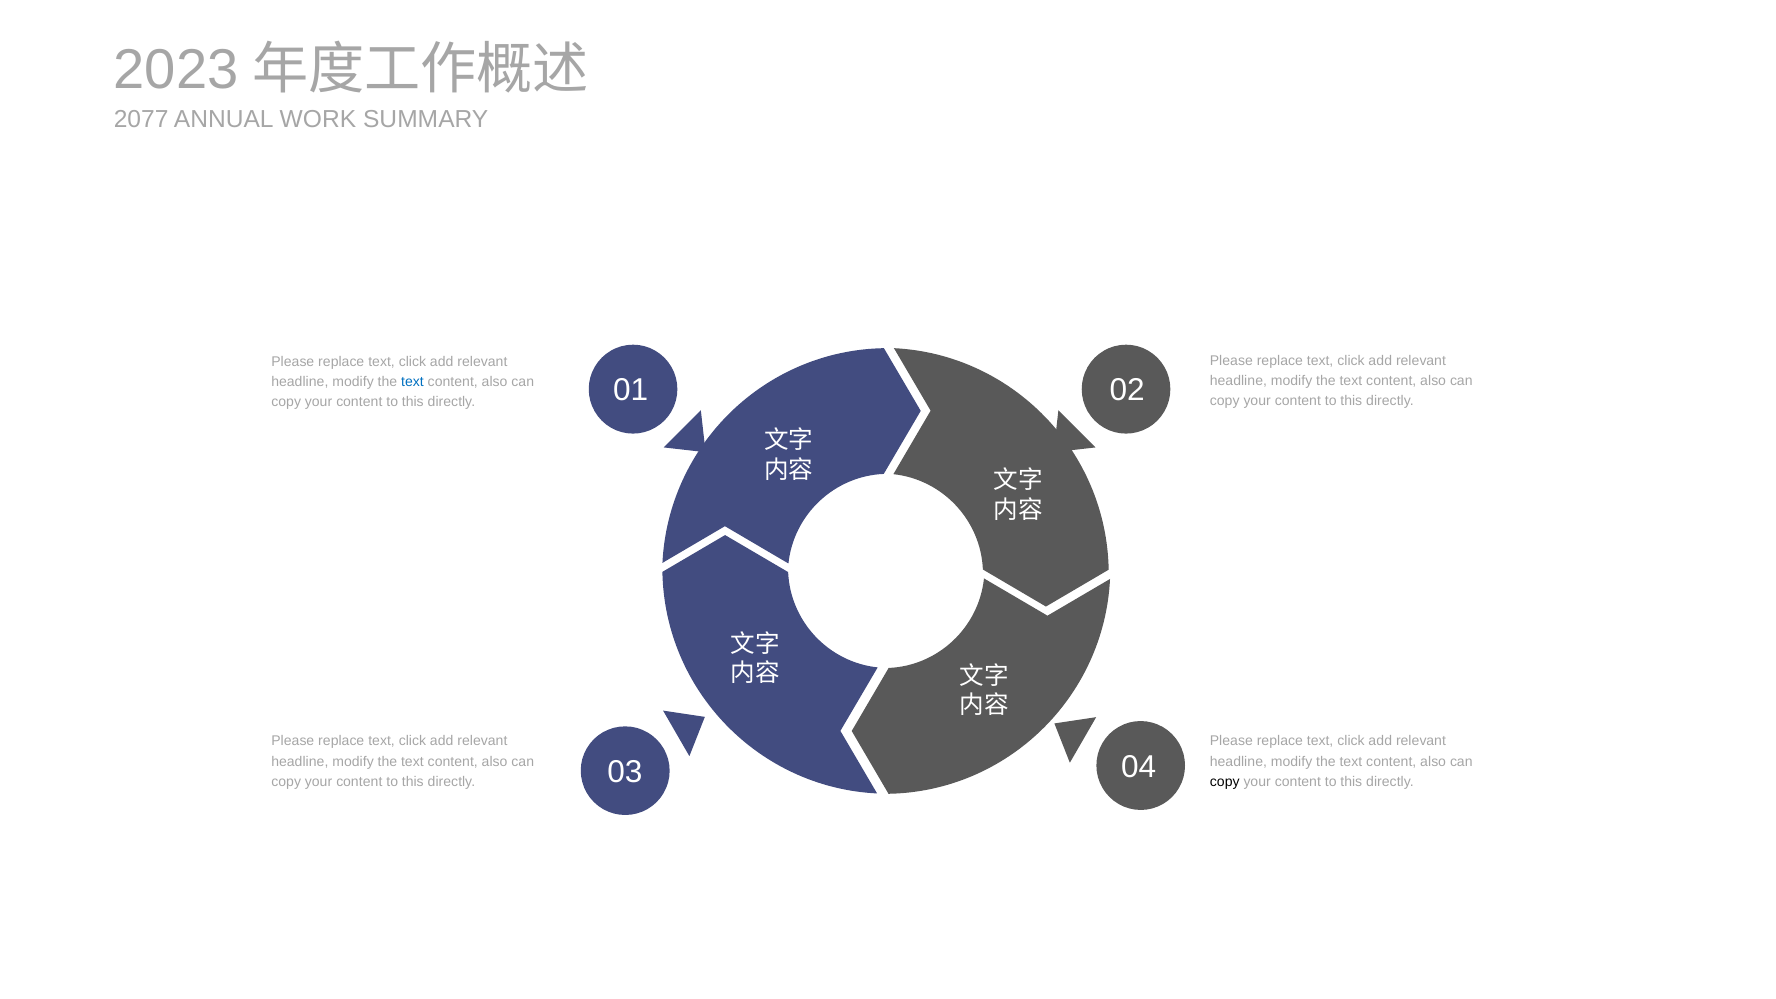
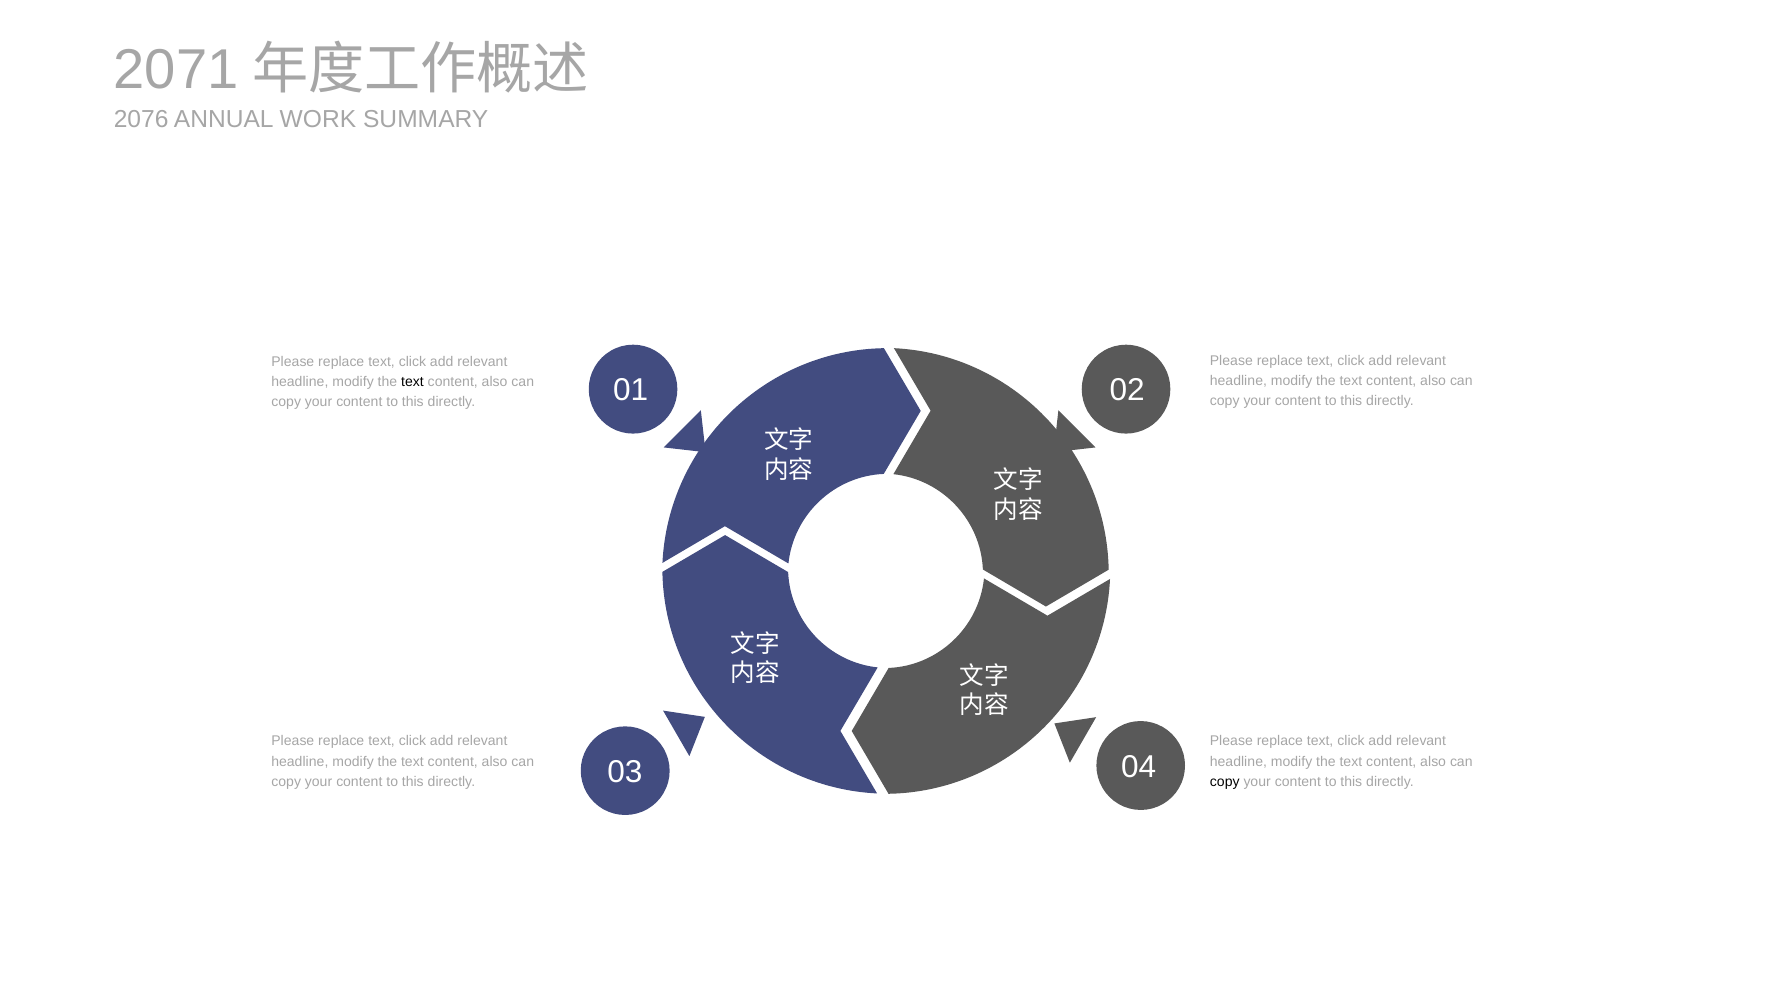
2023: 2023 -> 2071
2077: 2077 -> 2076
text at (412, 382) colour: blue -> black
